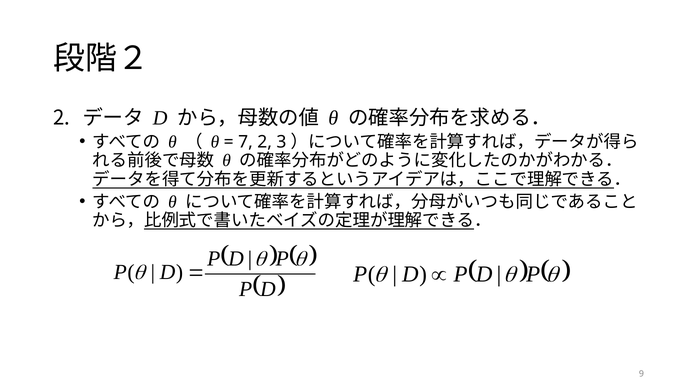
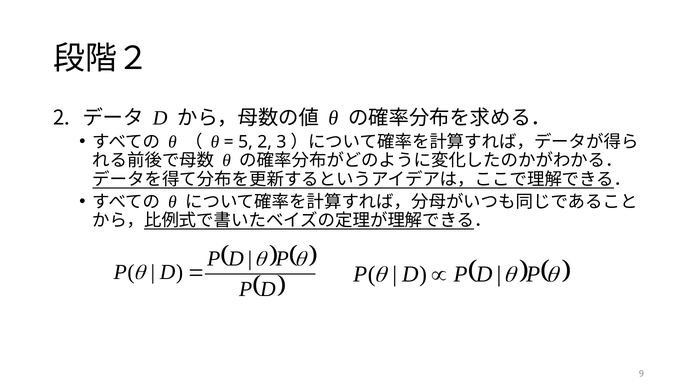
7: 7 -> 5
